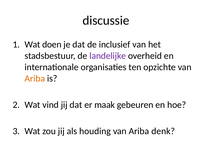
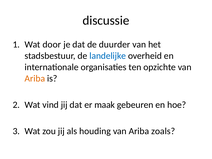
doen: doen -> door
inclusief: inclusief -> duurder
landelijke colour: purple -> blue
denk: denk -> zoals
